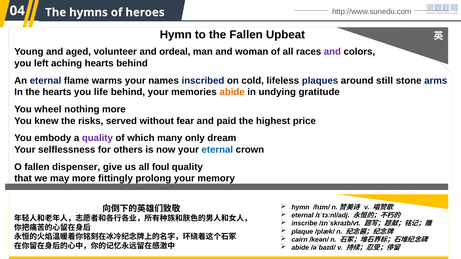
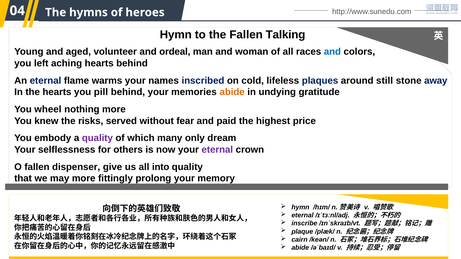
Upbeat: Upbeat -> Talking
and at (332, 52) colour: purple -> blue
arms: arms -> away
life: life -> pill
eternal at (217, 150) colour: blue -> purple
foul: foul -> into
